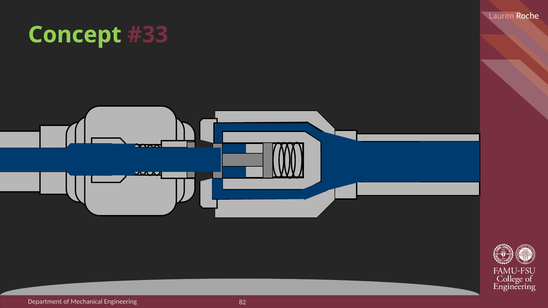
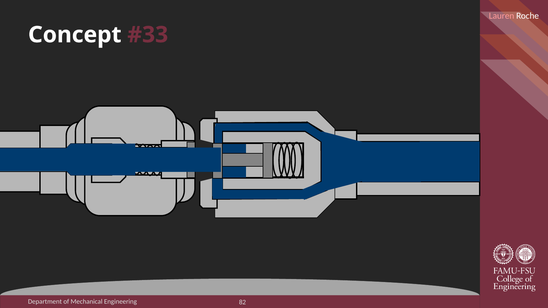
Concept colour: light green -> white
